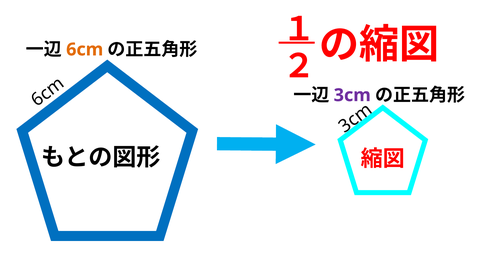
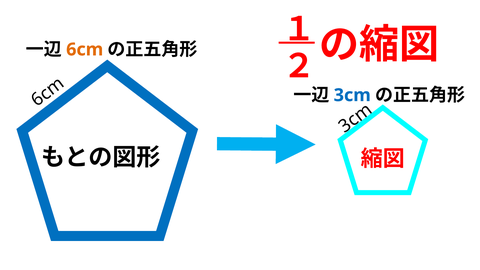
3cm colour: purple -> blue
